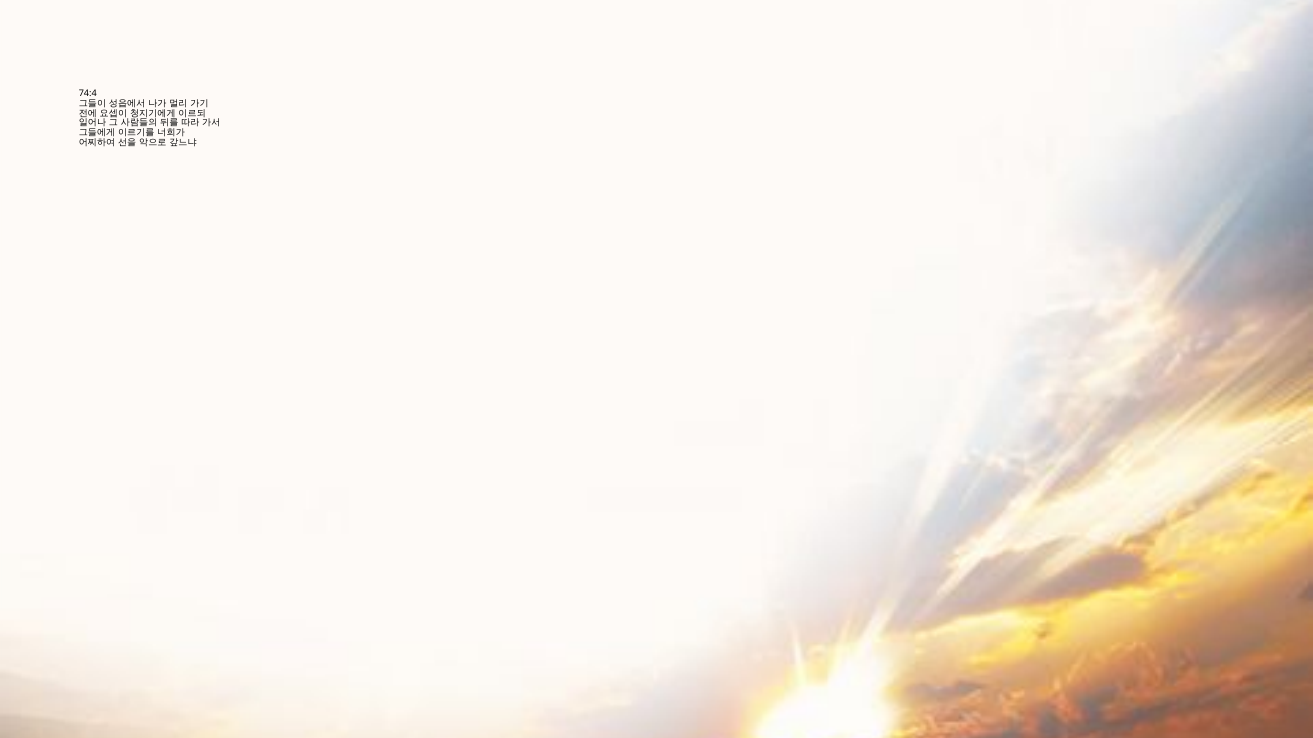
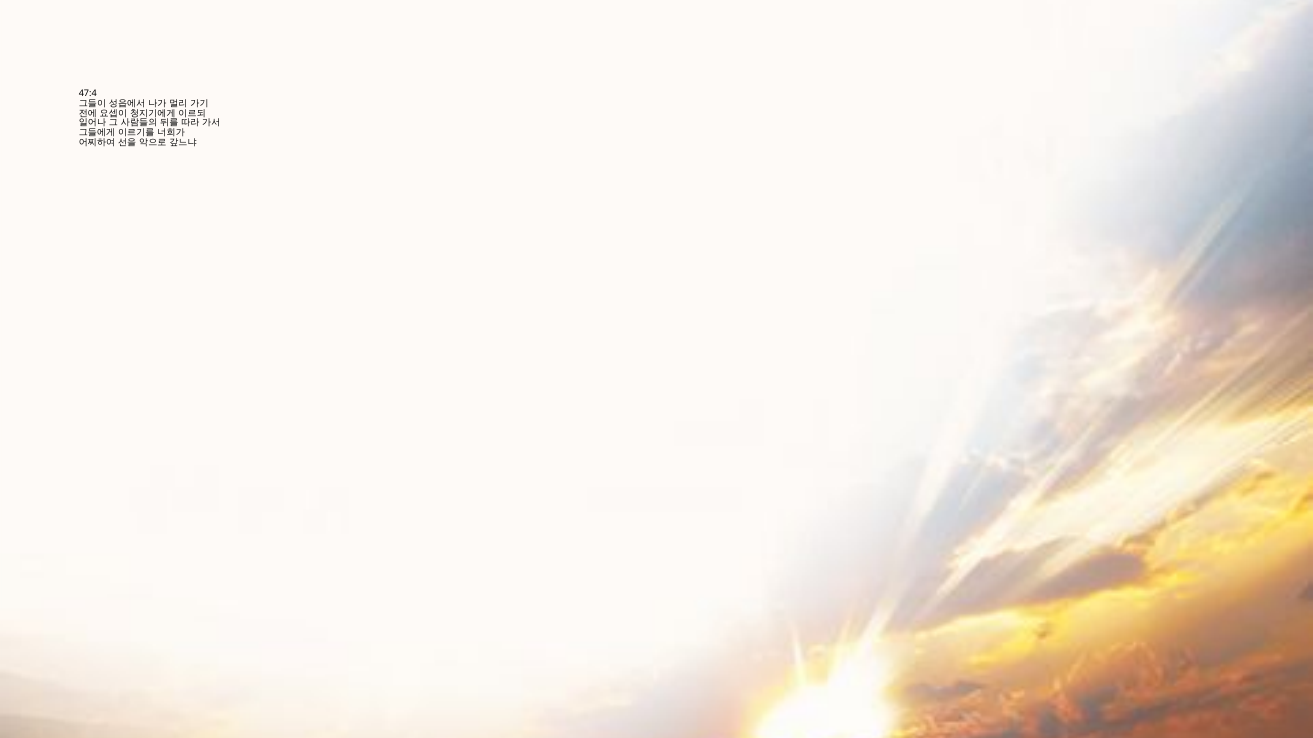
74:4: 74:4 -> 47:4
